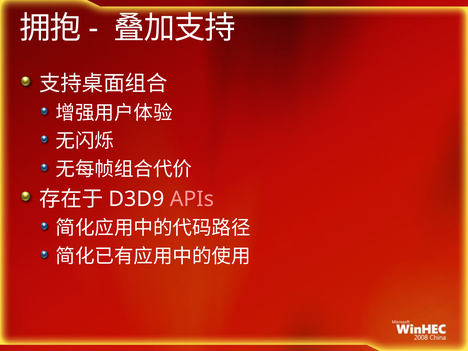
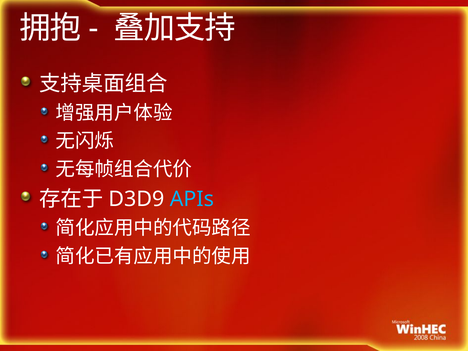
APIs colour: pink -> light blue
